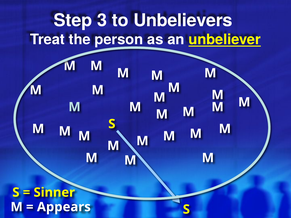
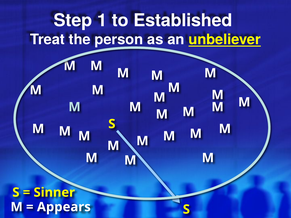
3: 3 -> 1
Unbelievers: Unbelievers -> Established
